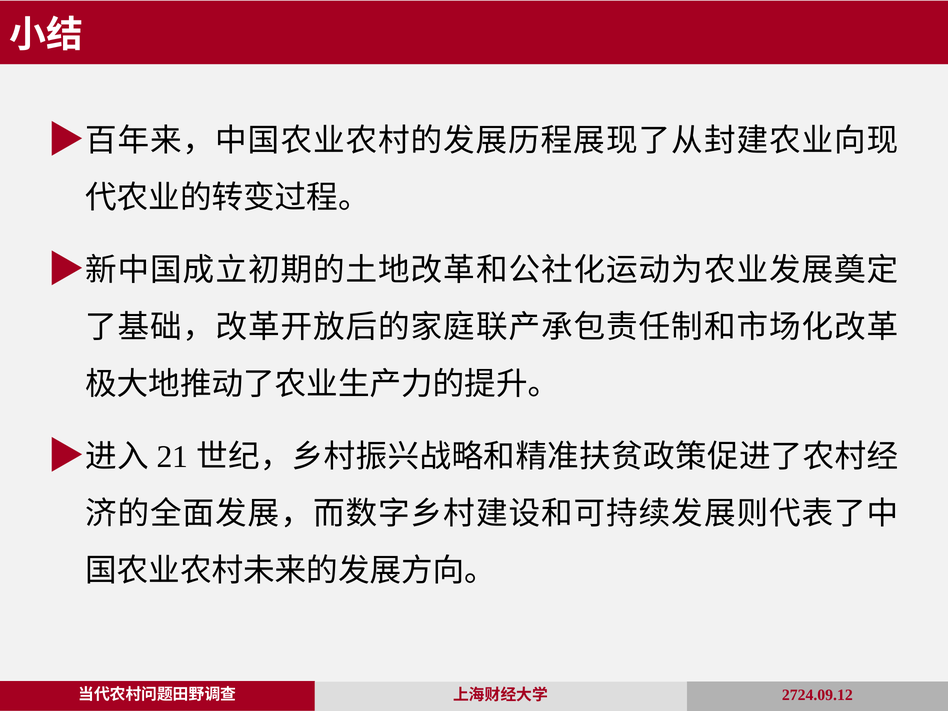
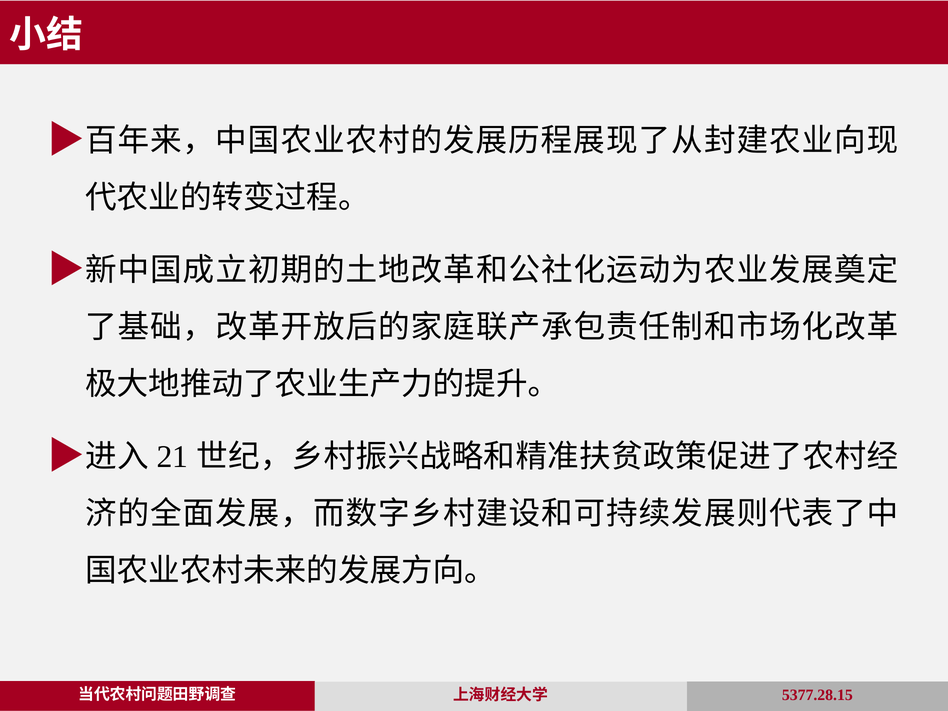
2724.09.12: 2724.09.12 -> 5377.28.15
